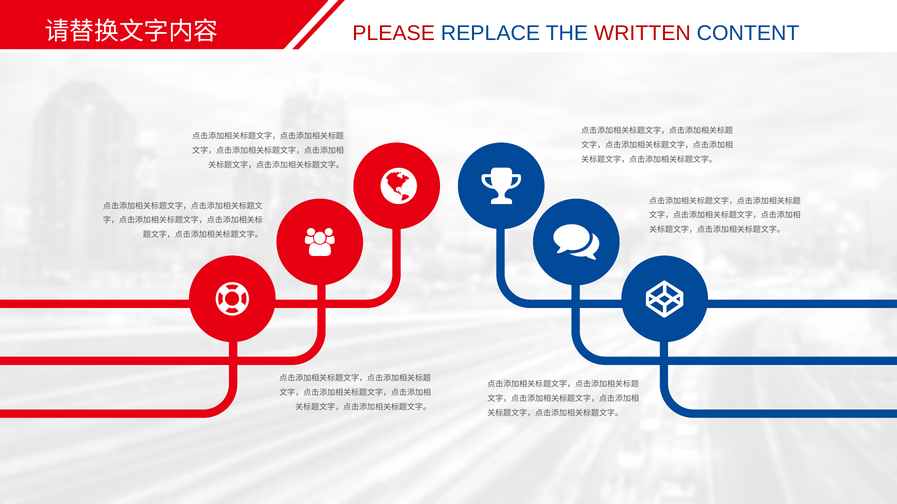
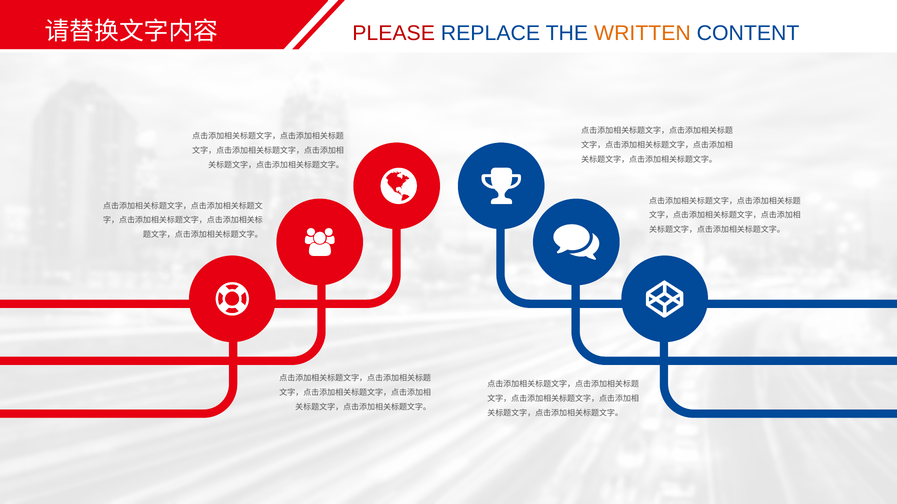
WRITTEN colour: red -> orange
